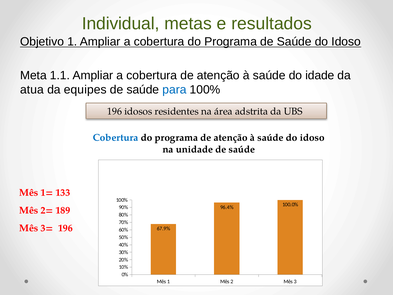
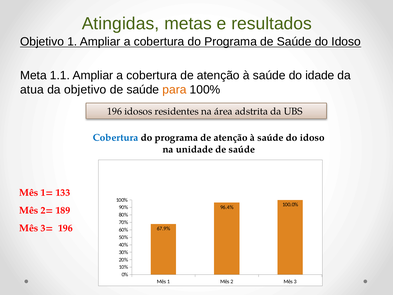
Individual: Individual -> Atingidas
da equipes: equipes -> objetivo
para colour: blue -> orange
